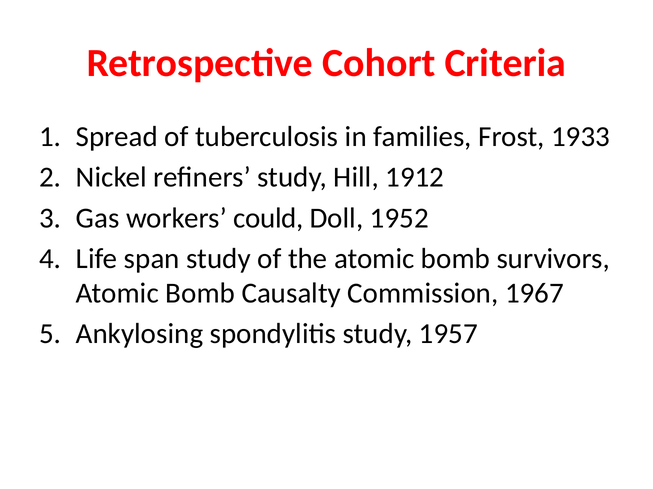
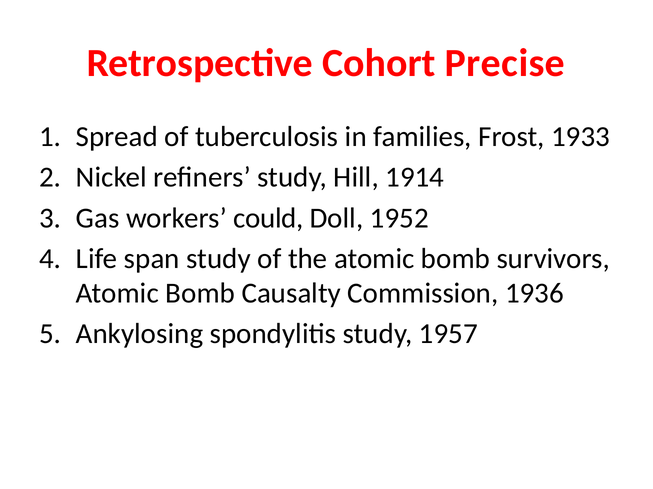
Criteria: Criteria -> Precise
1912: 1912 -> 1914
1967: 1967 -> 1936
